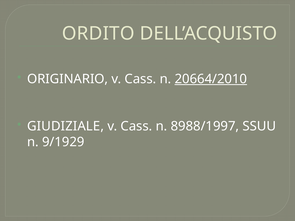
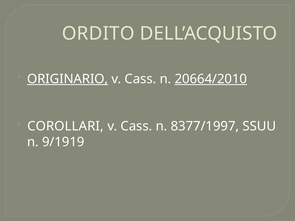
ORIGINARIO underline: none -> present
GIUDIZIALE: GIUDIZIALE -> COROLLARI
8988/1997: 8988/1997 -> 8377/1997
9/1929: 9/1929 -> 9/1919
